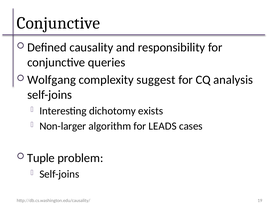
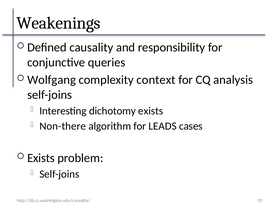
Conjunctive at (58, 23): Conjunctive -> Weakenings
suggest: suggest -> context
Non-larger: Non-larger -> Non-there
Tuple at (41, 157): Tuple -> Exists
